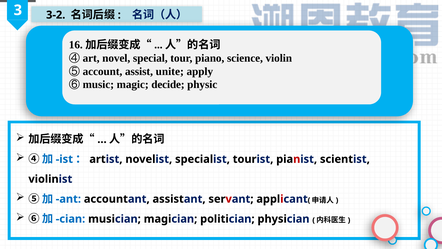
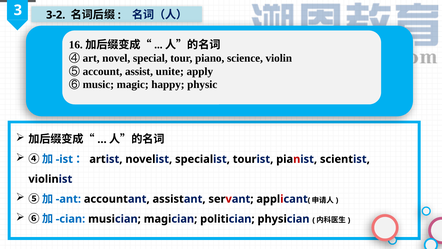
decide: decide -> happy
